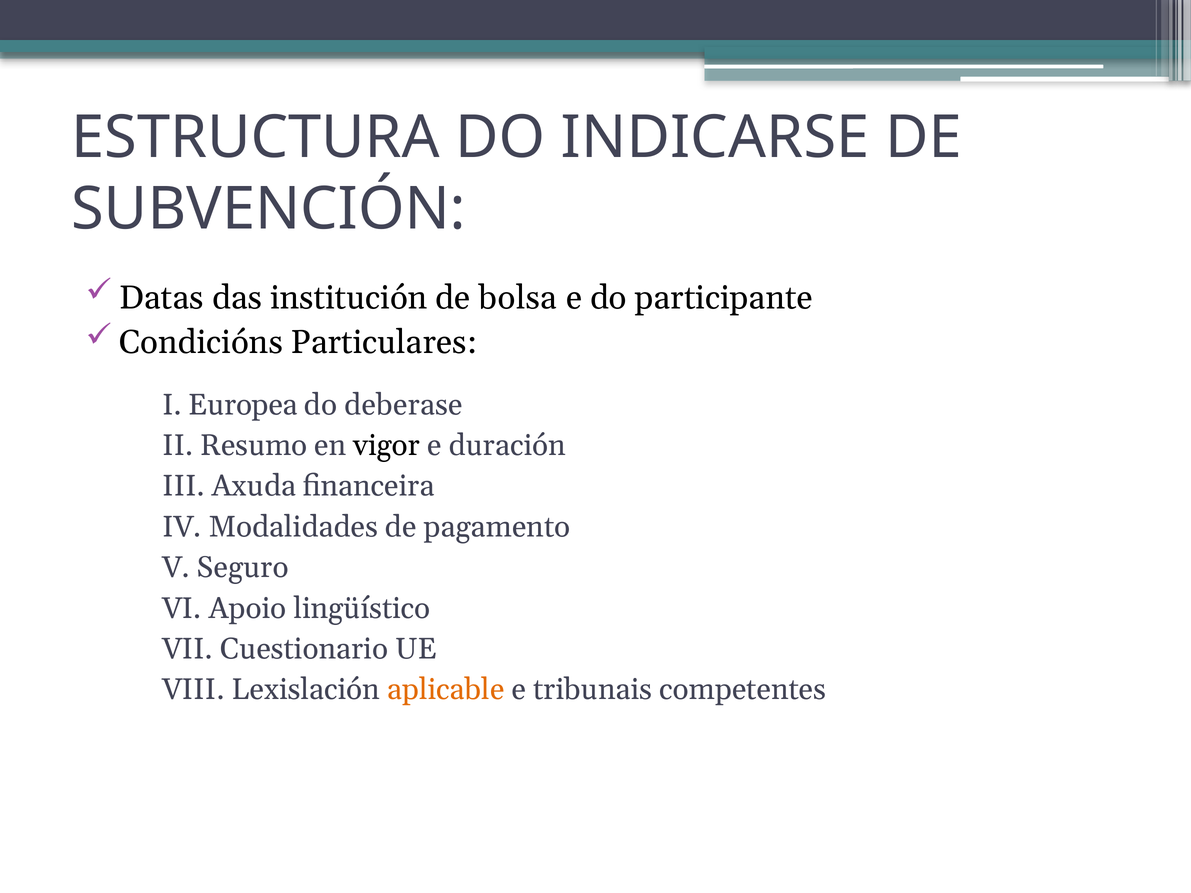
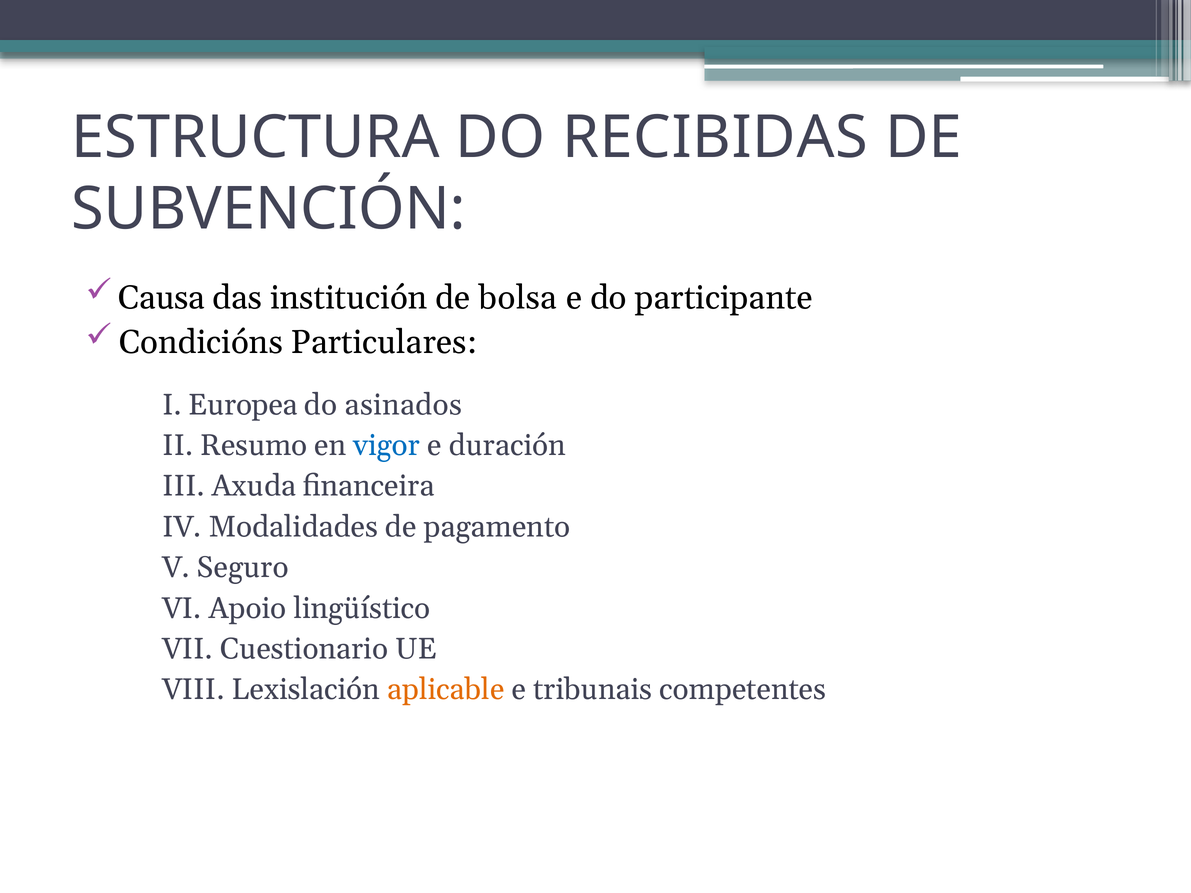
INDICARSE: INDICARSE -> RECIBIDAS
Datas: Datas -> Causa
deberase: deberase -> asinados
vigor colour: black -> blue
